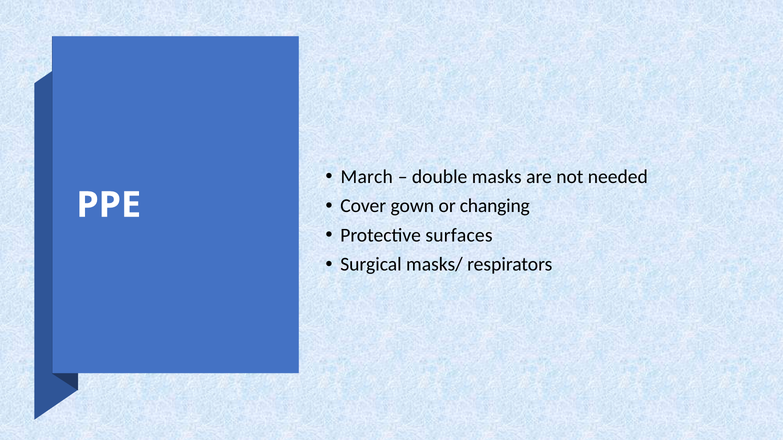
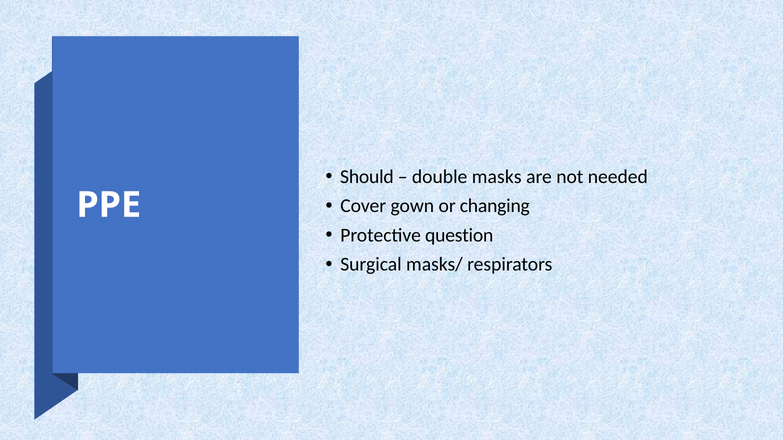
March: March -> Should
surfaces: surfaces -> question
